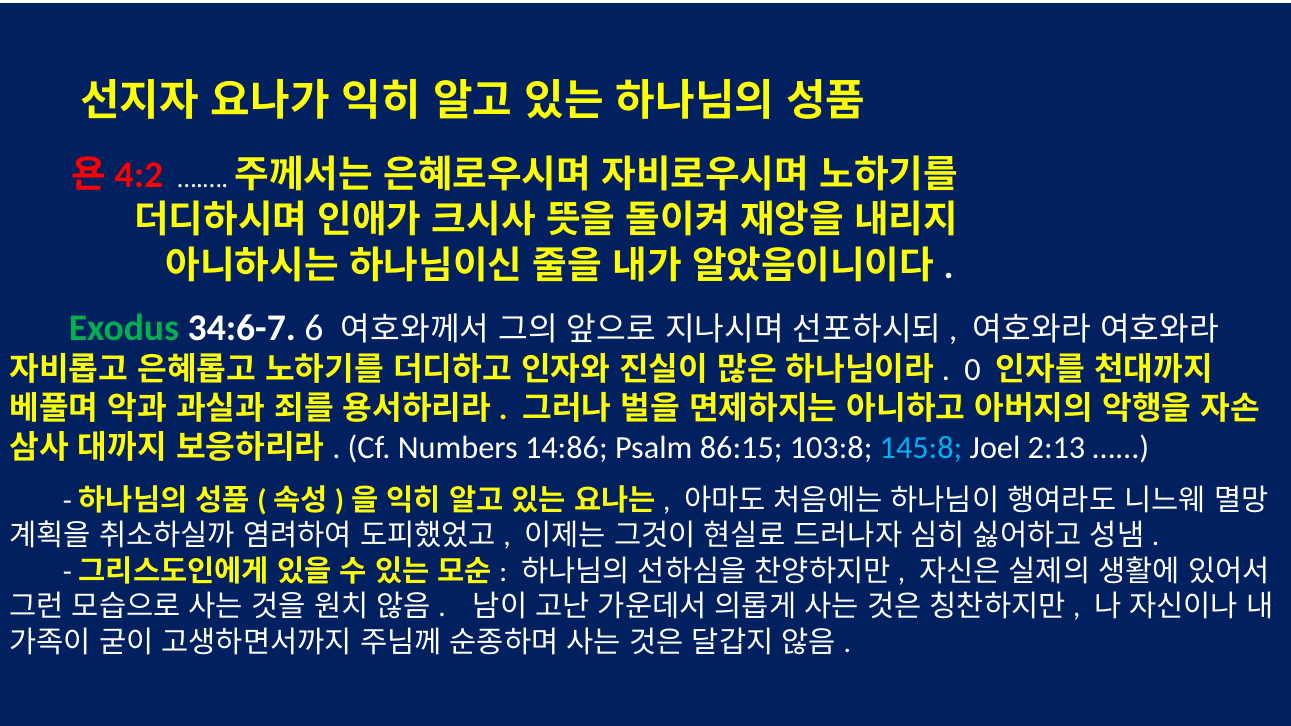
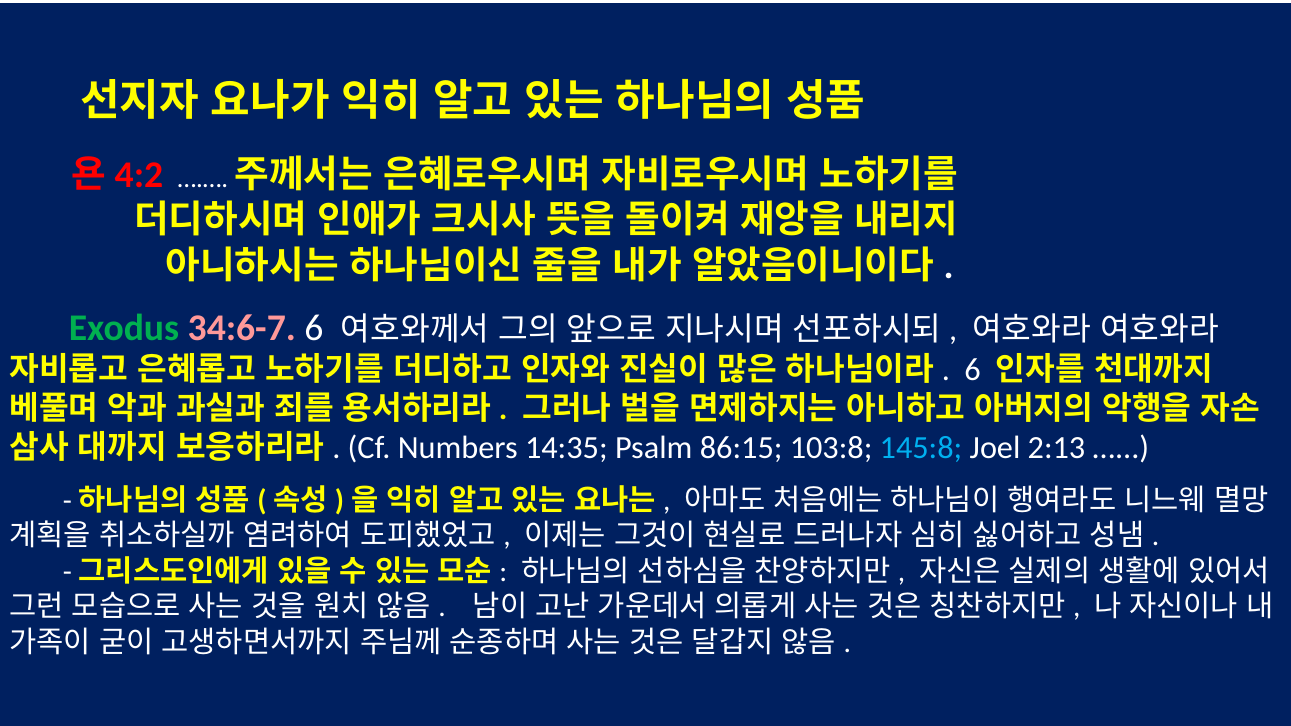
34:6-7 colour: white -> pink
0 at (973, 370): 0 -> 6
14:86: 14:86 -> 14:35
